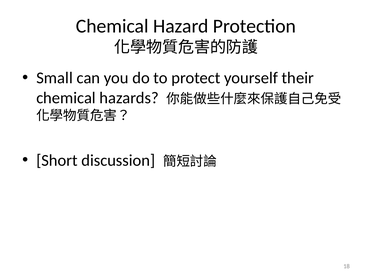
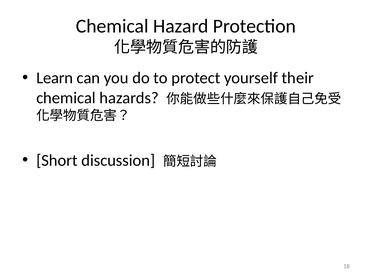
Small: Small -> Learn
